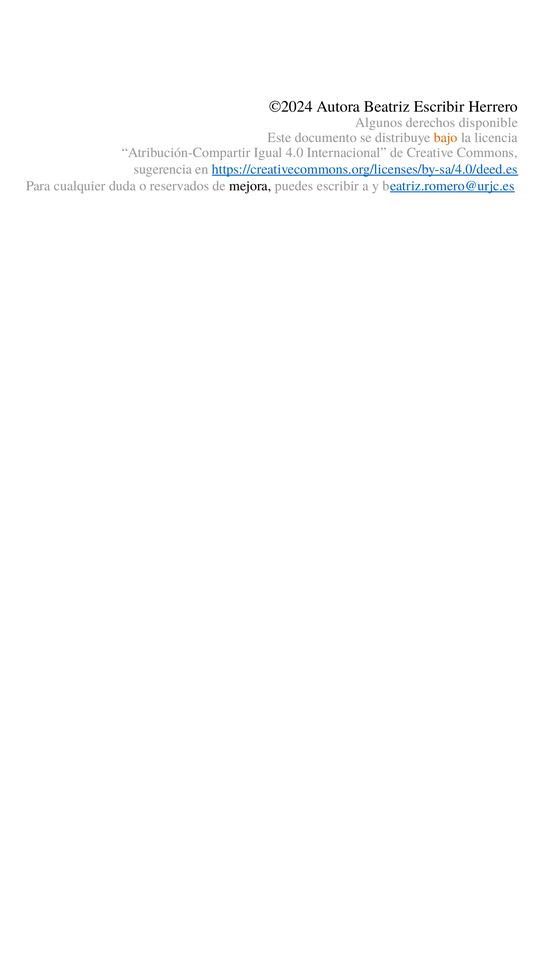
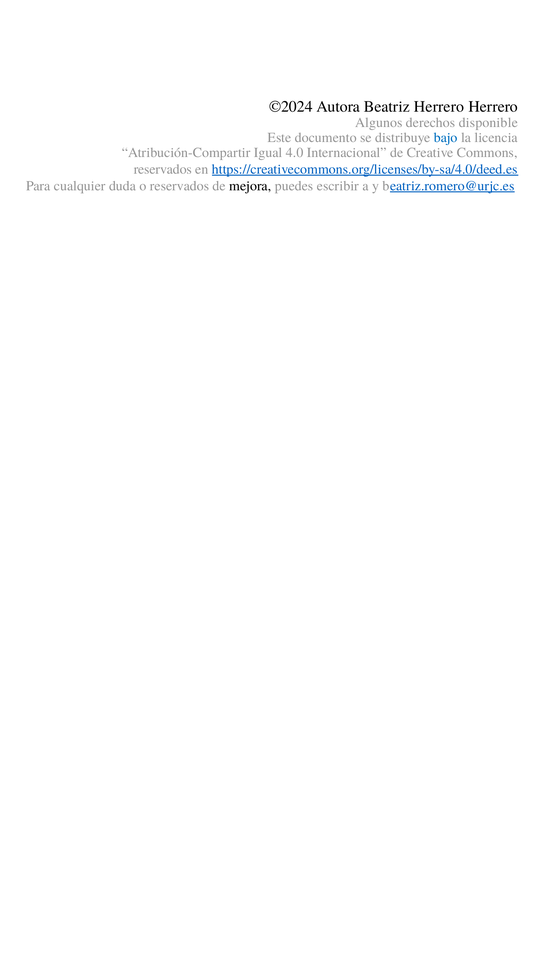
Beatriz Escribir: Escribir -> Herrero
bajo colour: orange -> blue
sugerencia at (163, 169): sugerencia -> reservados
